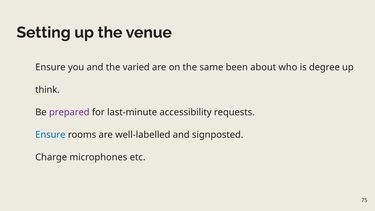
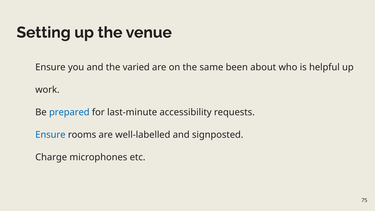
degree: degree -> helpful
think: think -> work
prepared colour: purple -> blue
